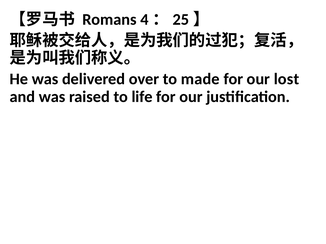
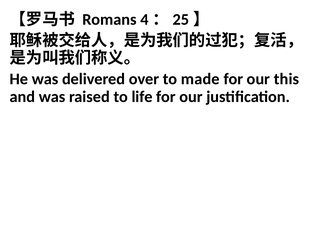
lost: lost -> this
